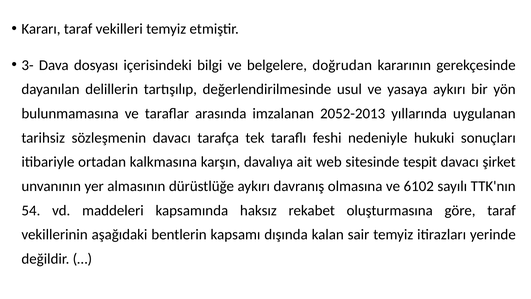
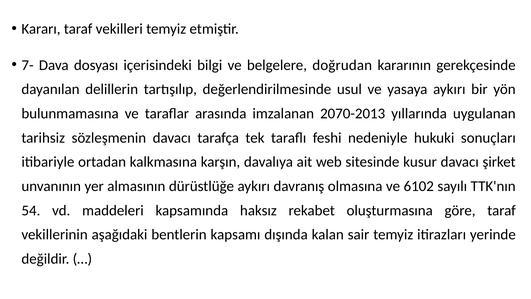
3-: 3- -> 7-
2052-2013: 2052-2013 -> 2070-2013
tespit: tespit -> kusur
